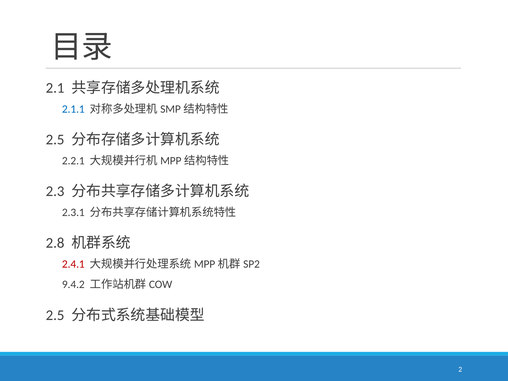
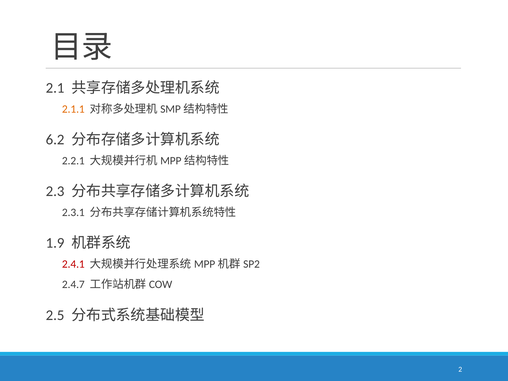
2.1.1 colour: blue -> orange
2.5 at (55, 140): 2.5 -> 6.2
2.8: 2.8 -> 1.9
9.4.2: 9.4.2 -> 2.4.7
